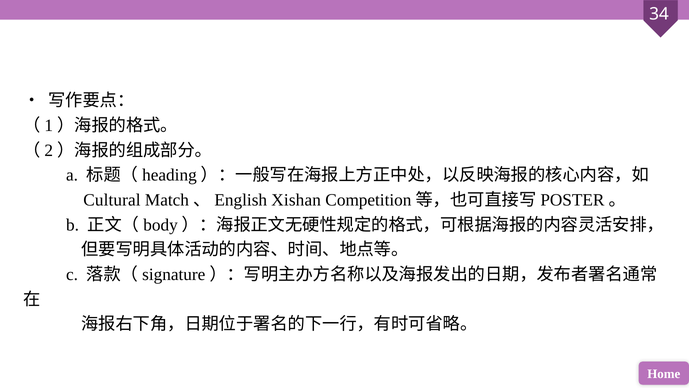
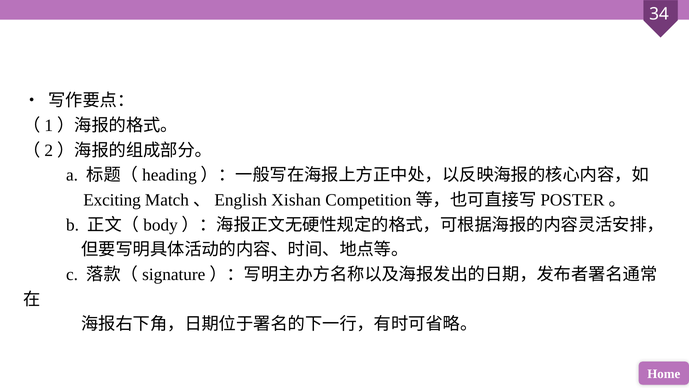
Cultural: Cultural -> Exciting
